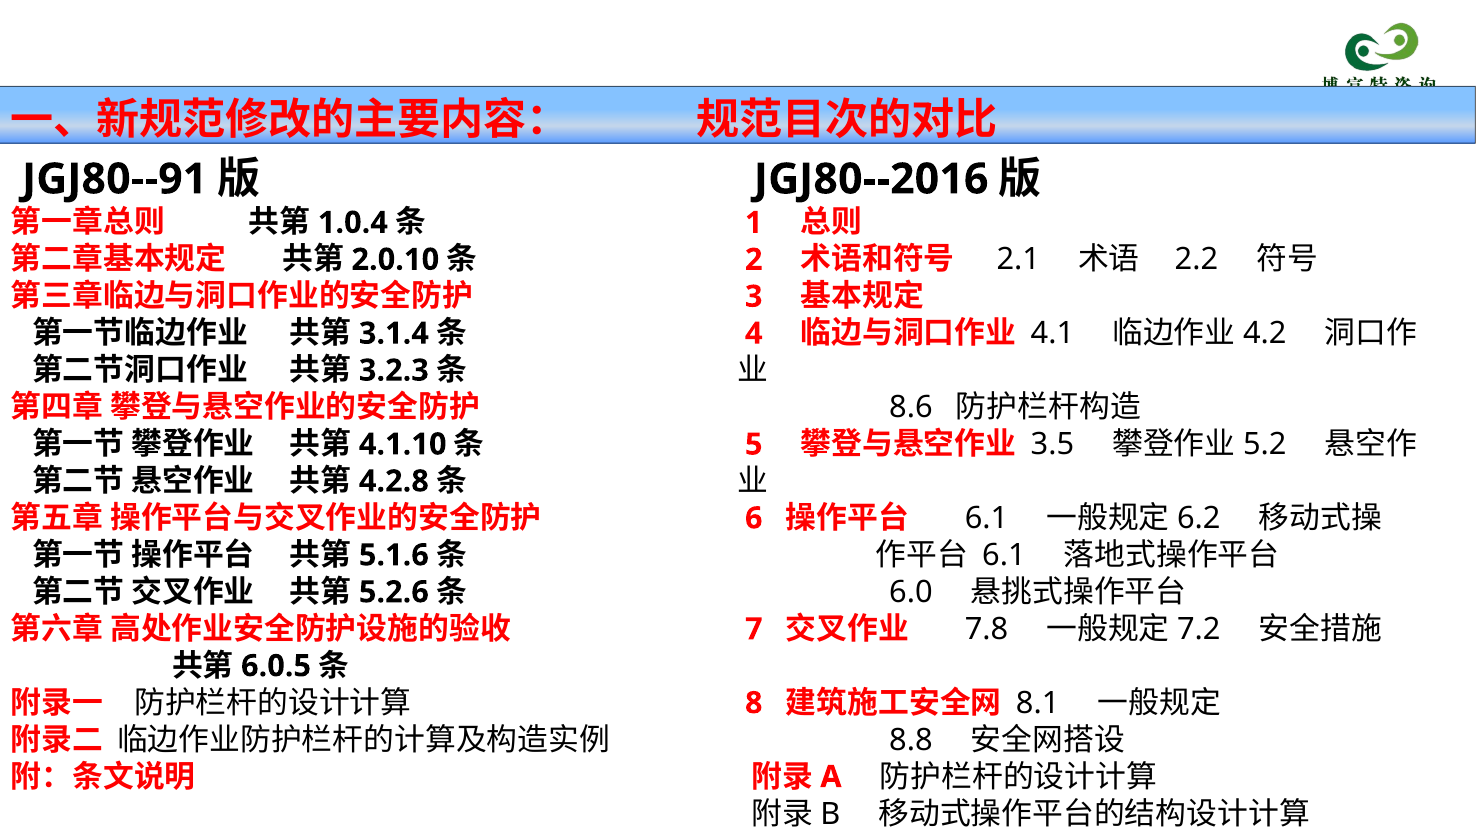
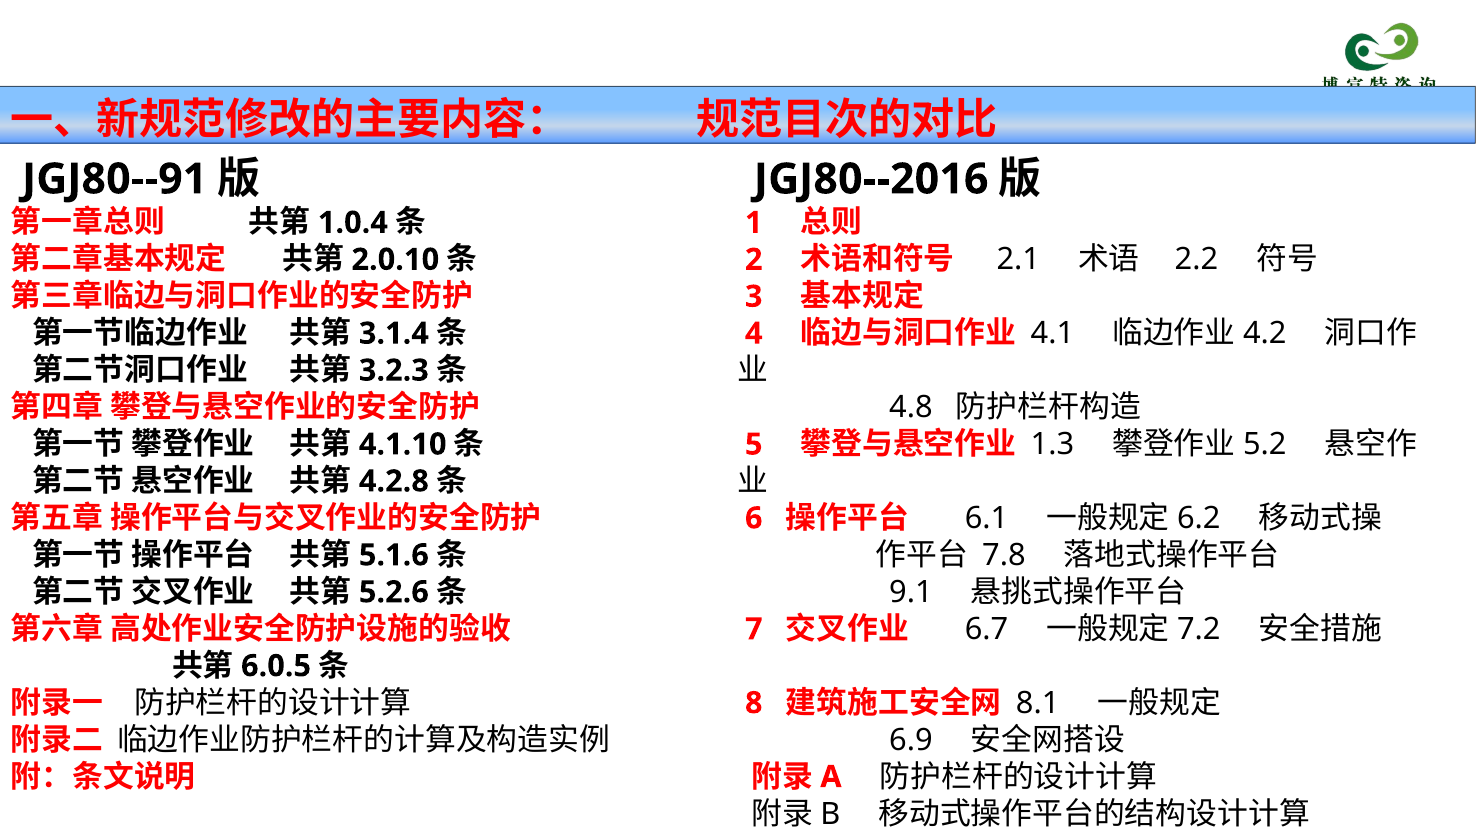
8.6: 8.6 -> 4.8
3.5: 3.5 -> 1.3
6.1 at (1004, 555): 6.1 -> 7.8
6.0: 6.0 -> 9.1
7.8: 7.8 -> 6.7
8.8: 8.8 -> 6.9
